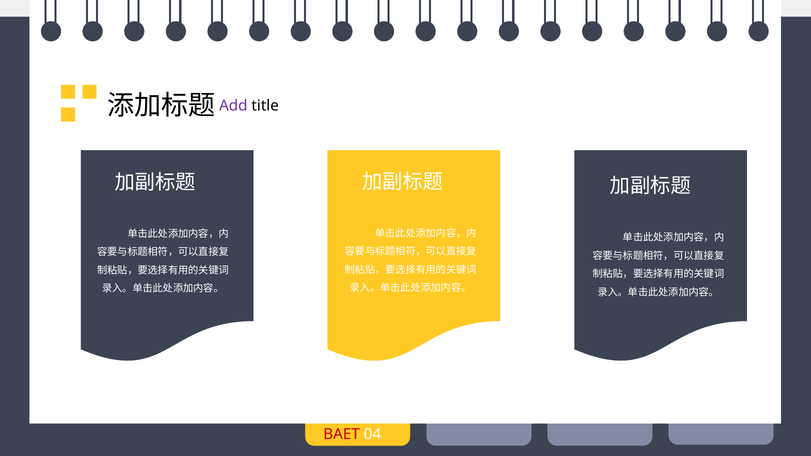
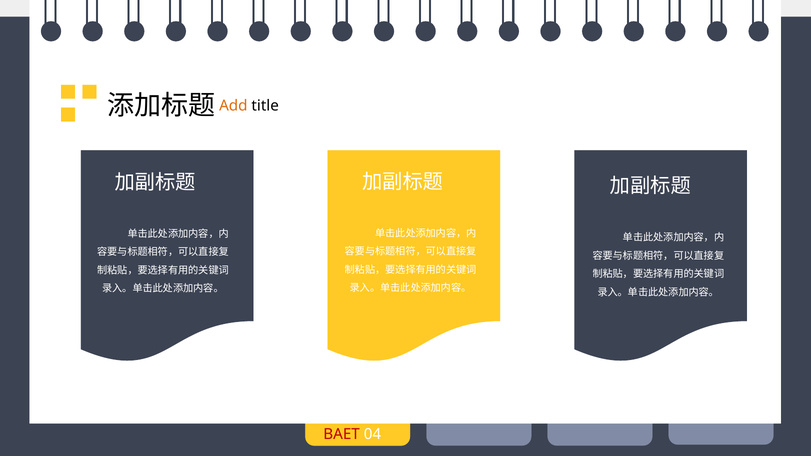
Add colour: purple -> orange
